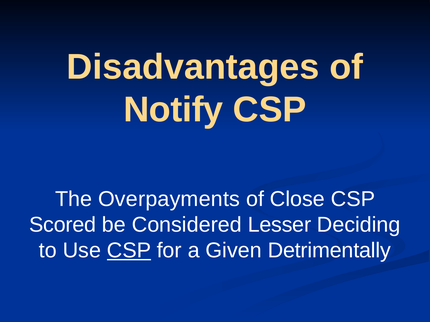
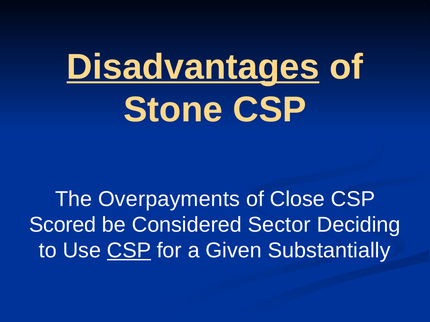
Disadvantages underline: none -> present
Notify: Notify -> Stone
Lesser: Lesser -> Sector
Detrimentally: Detrimentally -> Substantially
